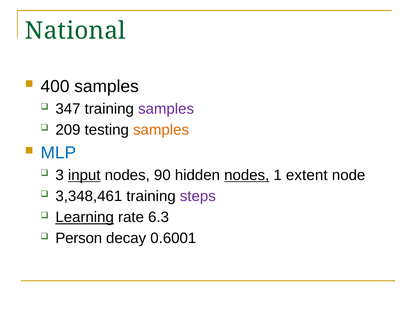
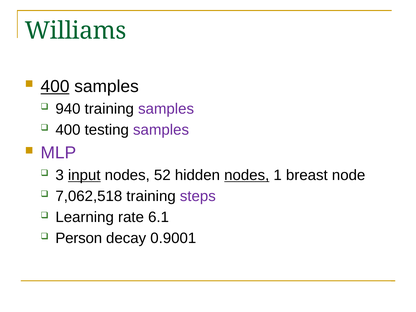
National: National -> Williams
400 at (55, 86) underline: none -> present
347: 347 -> 940
209 at (68, 130): 209 -> 400
samples at (161, 130) colour: orange -> purple
MLP colour: blue -> purple
90: 90 -> 52
extent: extent -> breast
3,348,461: 3,348,461 -> 7,062,518
Learning underline: present -> none
6.3: 6.3 -> 6.1
0.6001: 0.6001 -> 0.9001
